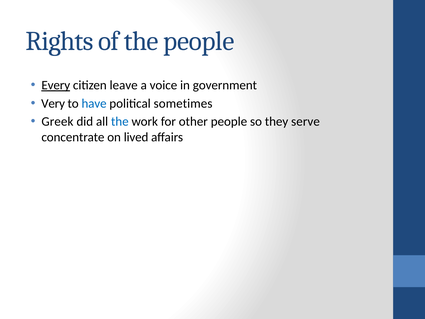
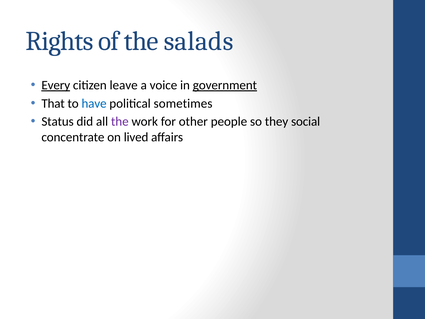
the people: people -> salads
government underline: none -> present
Very: Very -> That
Greek: Greek -> Status
the at (120, 122) colour: blue -> purple
serve: serve -> social
